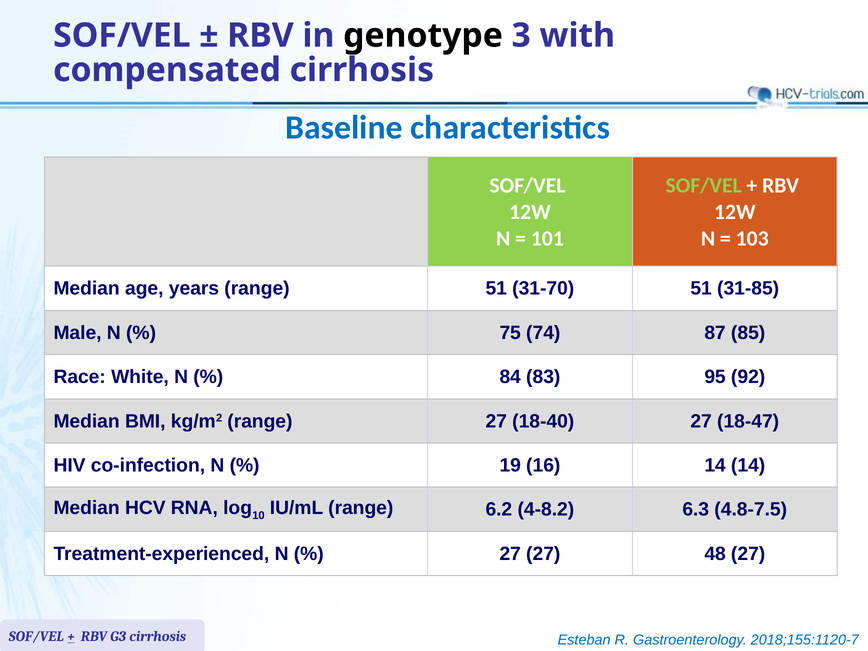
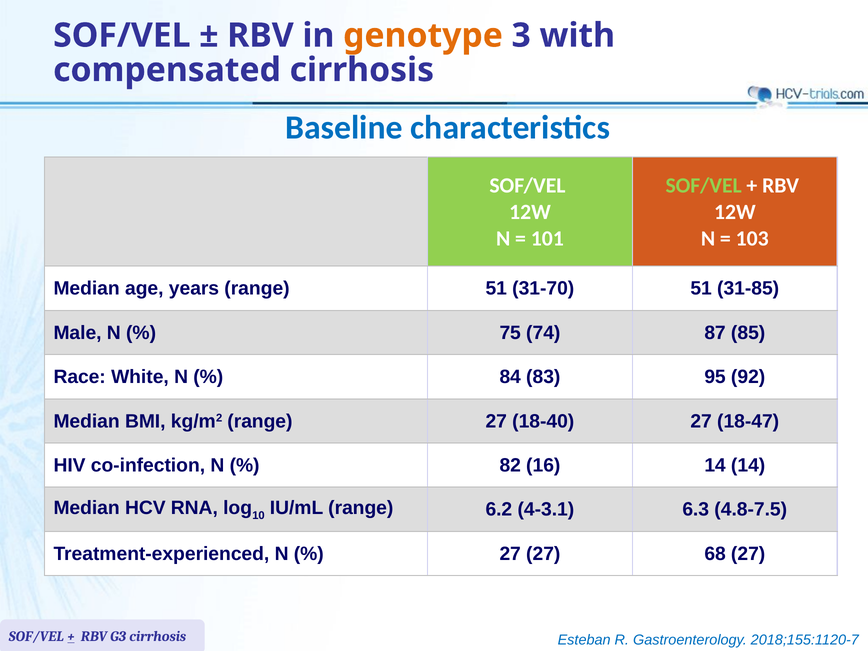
genotype colour: black -> orange
19: 19 -> 82
4-8.2: 4-8.2 -> 4-3.1
48: 48 -> 68
